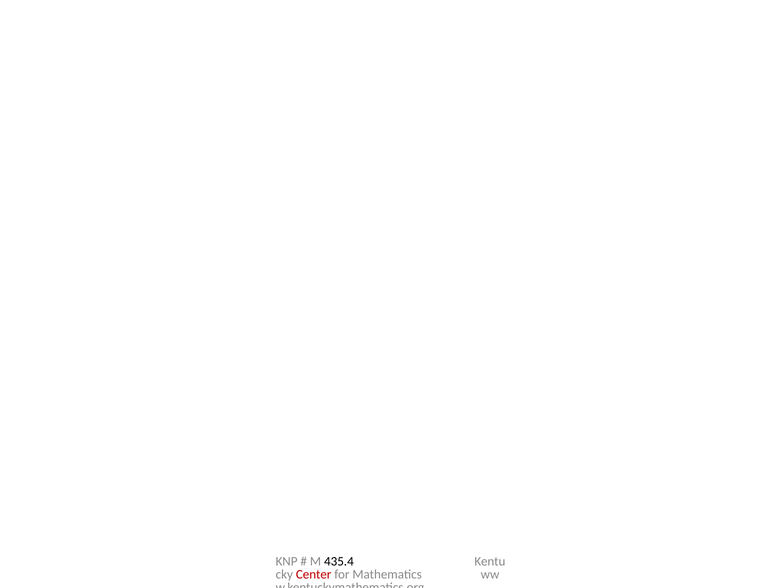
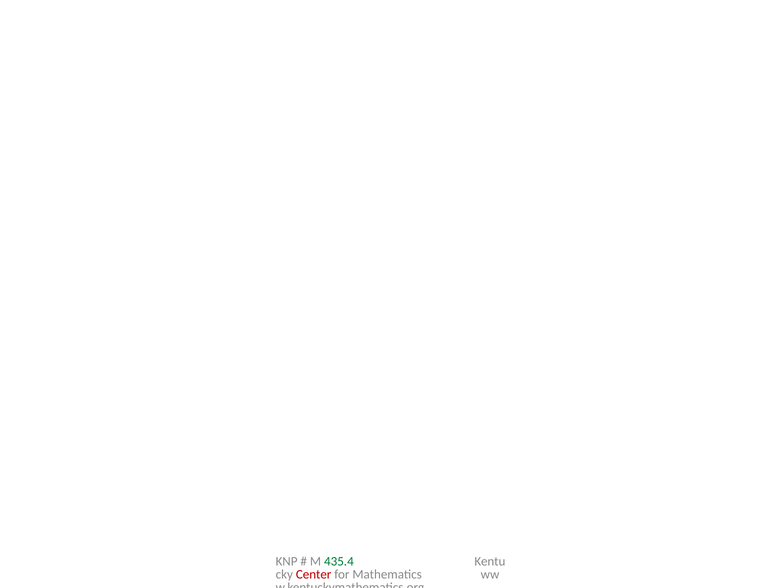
435.4 colour: black -> green
